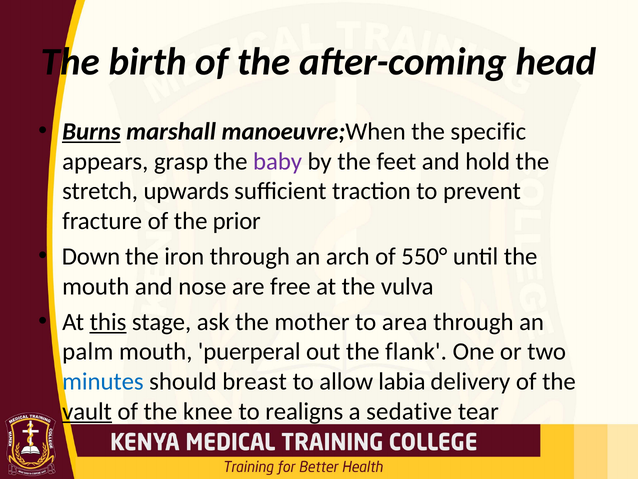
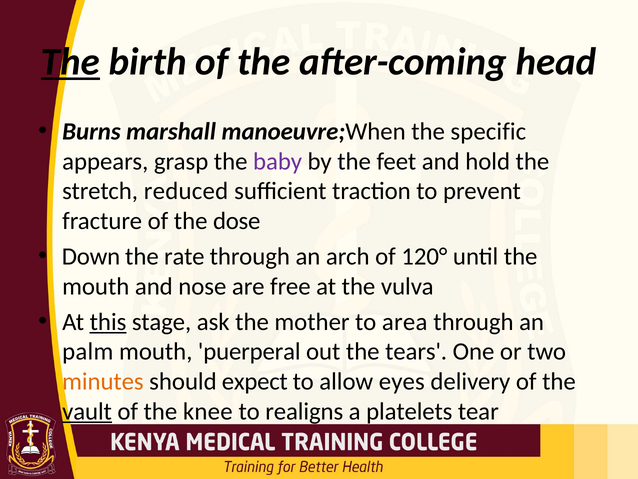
The at (70, 62) underline: none -> present
Burns underline: present -> none
upwards: upwards -> reduced
prior: prior -> dose
iron: iron -> rate
550°: 550° -> 120°
flank: flank -> tears
minutes colour: blue -> orange
breast: breast -> expect
labia: labia -> eyes
sedative: sedative -> platelets
